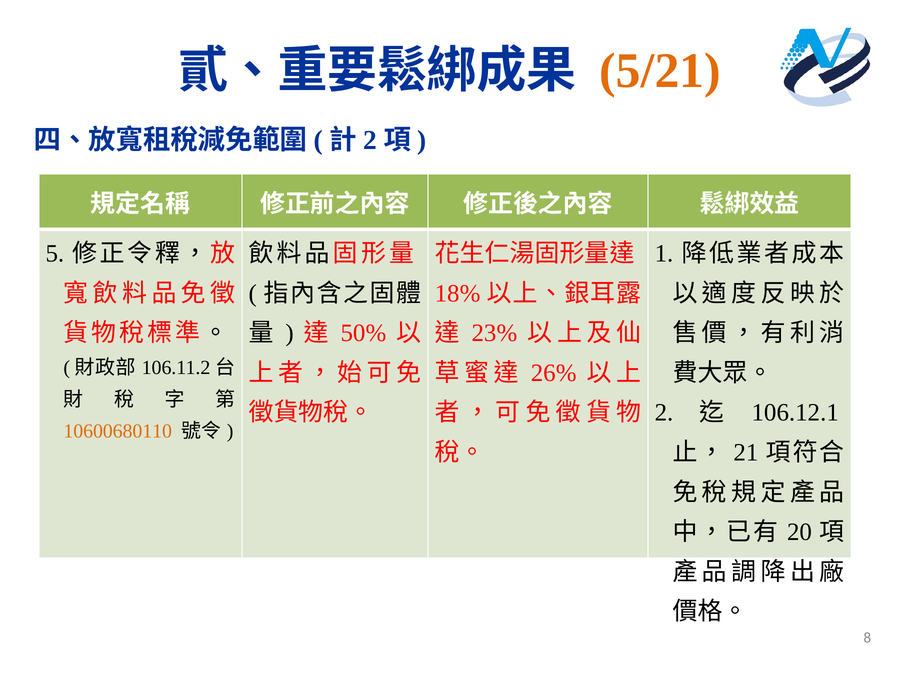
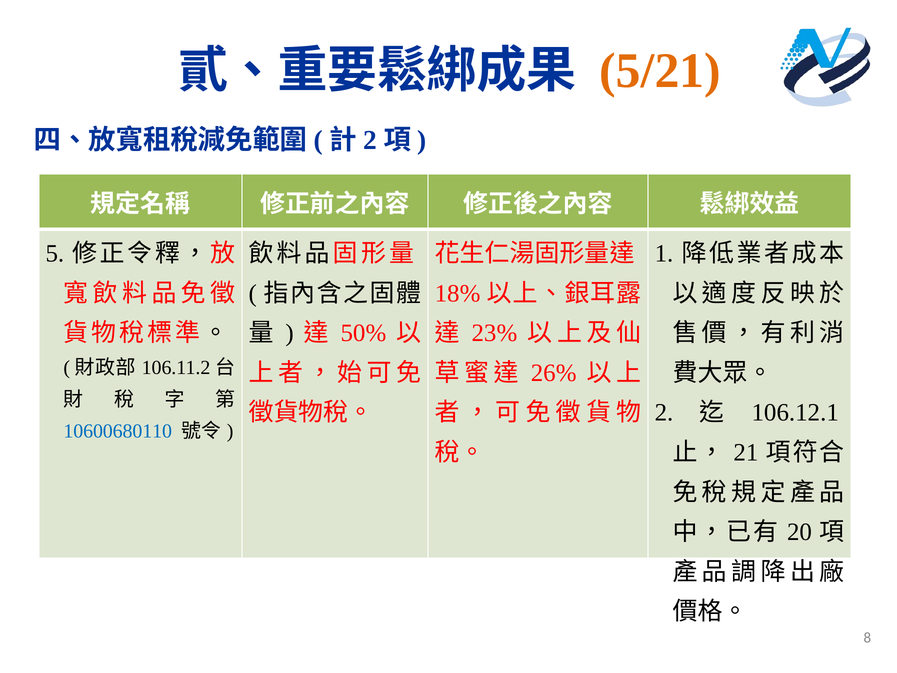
10600680110 colour: orange -> blue
